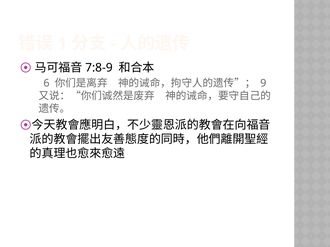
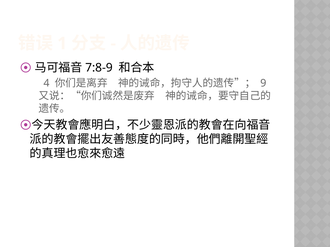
6: 6 -> 4
